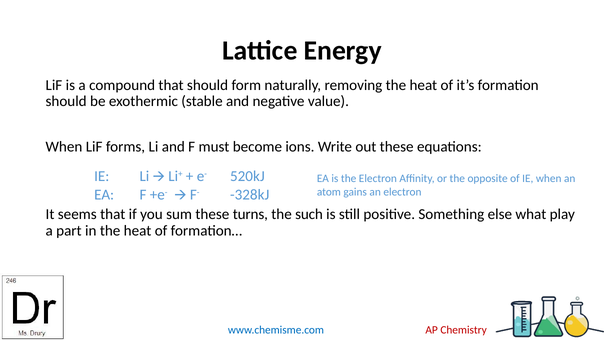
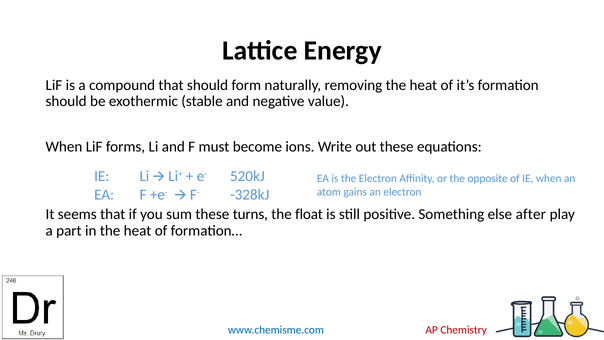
such: such -> float
what: what -> after
